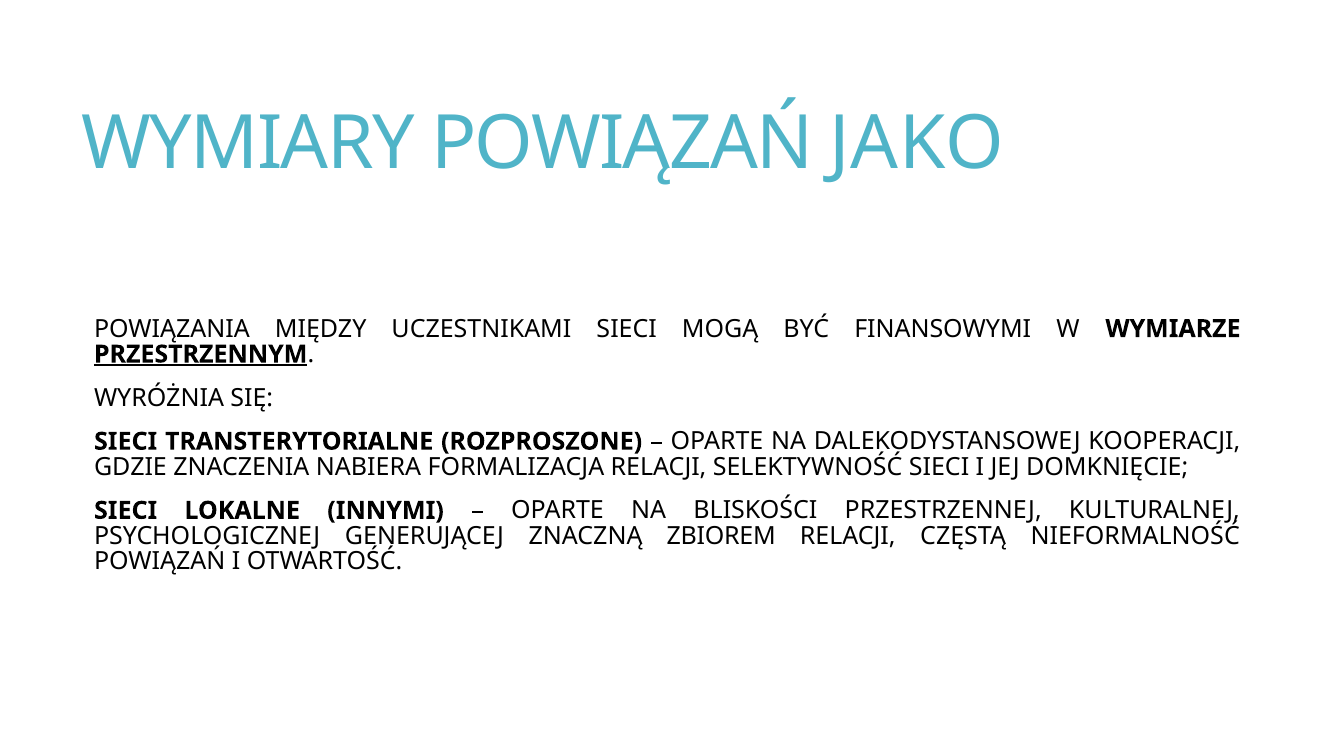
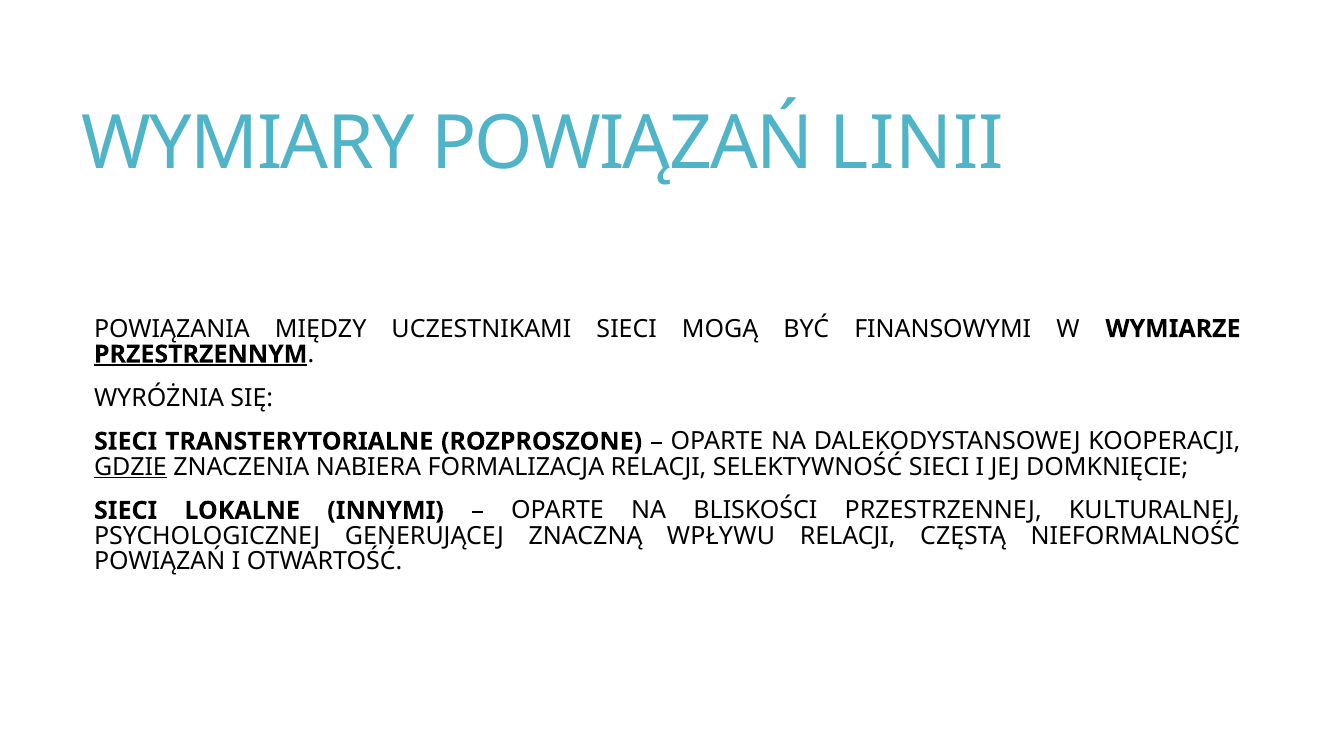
JAKO: JAKO -> LINII
GDZIE underline: none -> present
ZBIOREM: ZBIOREM -> WPŁYWU
